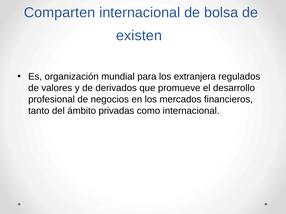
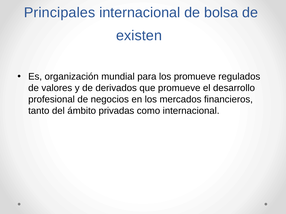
Comparten: Comparten -> Principales
los extranjera: extranjera -> promueve
